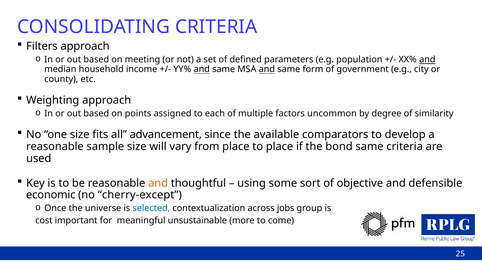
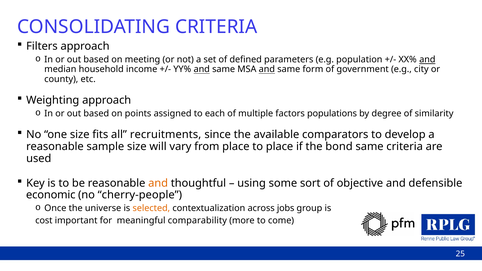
uncommon: uncommon -> populations
advancement: advancement -> recruitments
cherry-except: cherry-except -> cherry-people
selected colour: blue -> orange
unsustainable: unsustainable -> comparability
